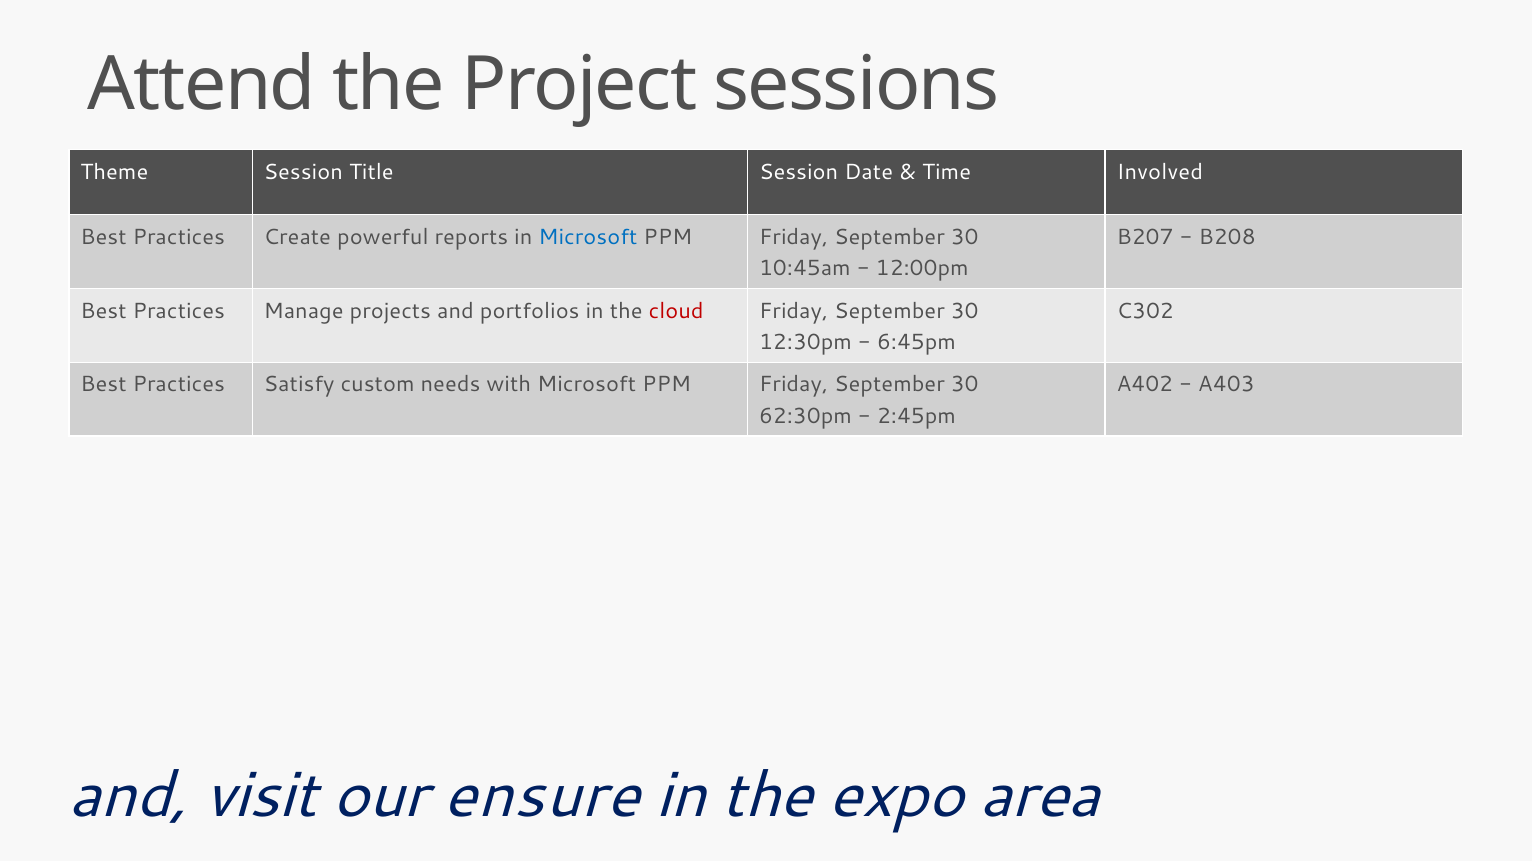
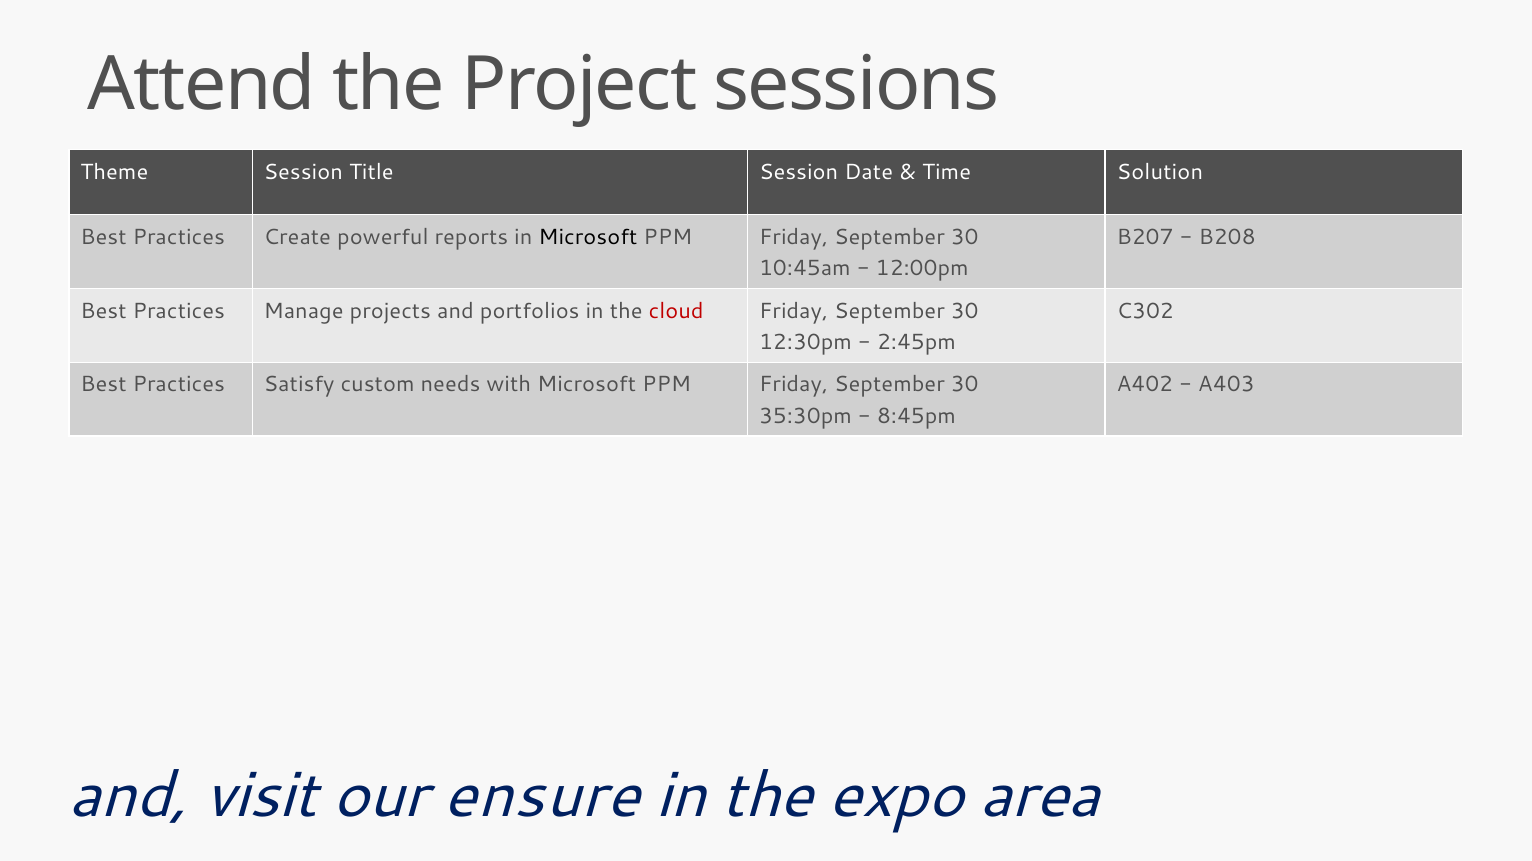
Involved: Involved -> Solution
Microsoft at (588, 237) colour: blue -> black
6:45pm: 6:45pm -> 2:45pm
62:30pm: 62:30pm -> 35:30pm
2:45pm: 2:45pm -> 8:45pm
